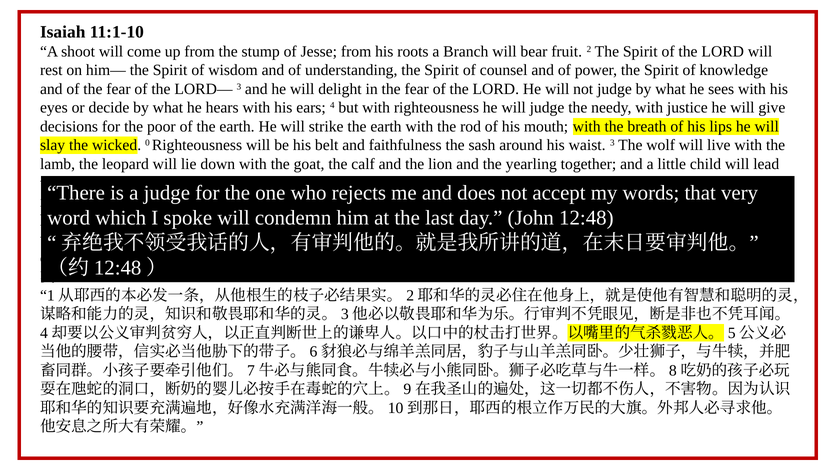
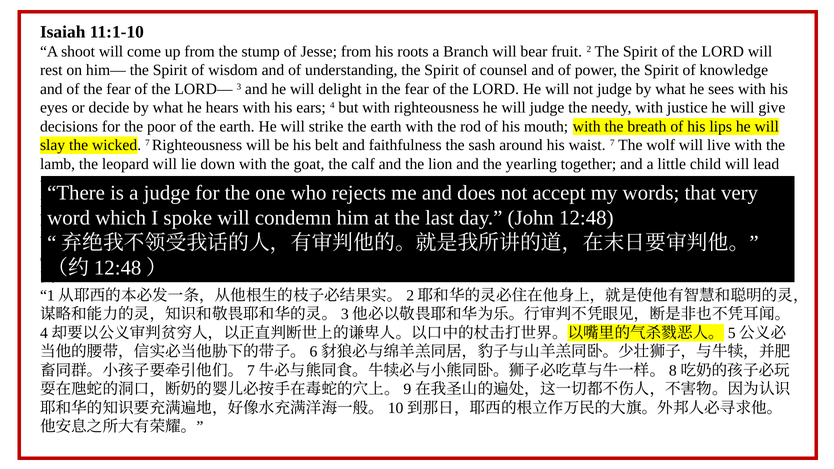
wicked 0: 0 -> 7
waist 3: 3 -> 7
